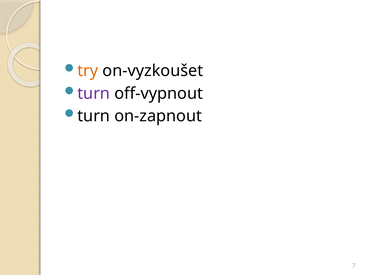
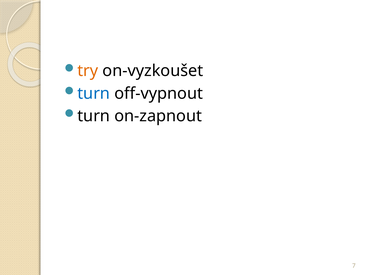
turn at (94, 93) colour: purple -> blue
